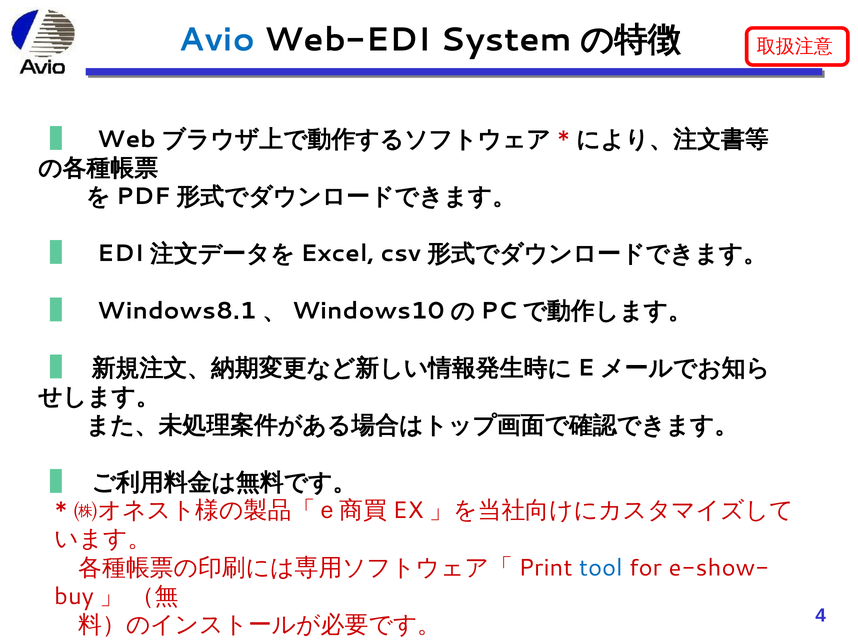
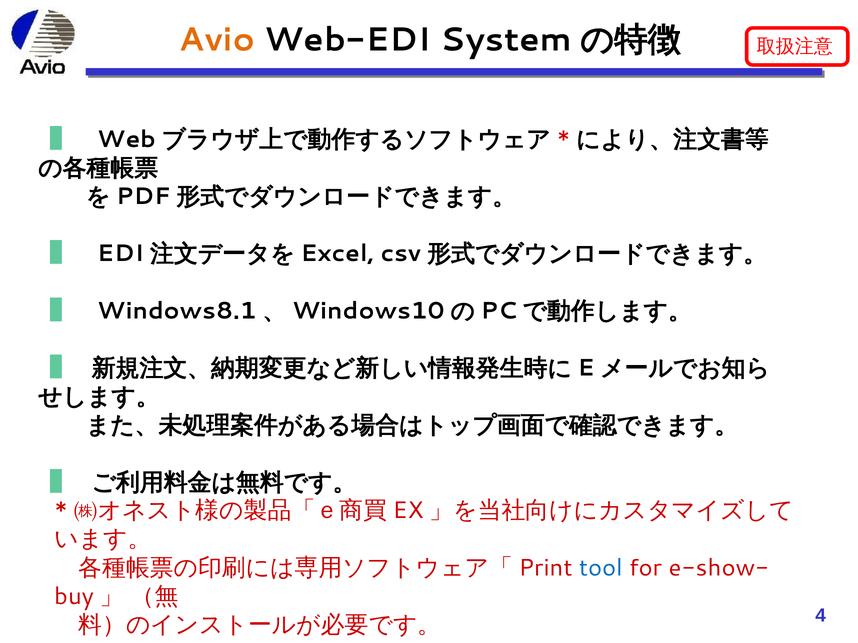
Avio colour: blue -> orange
